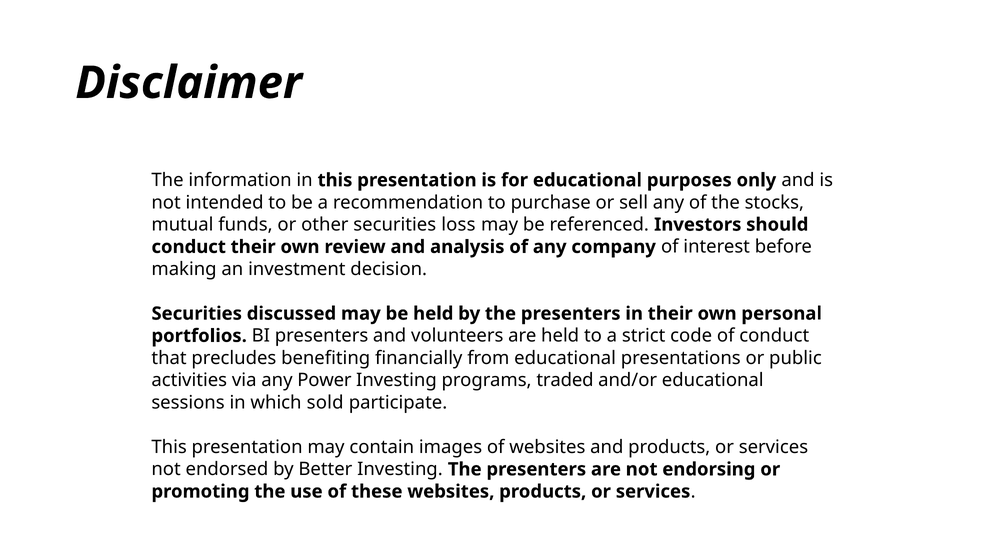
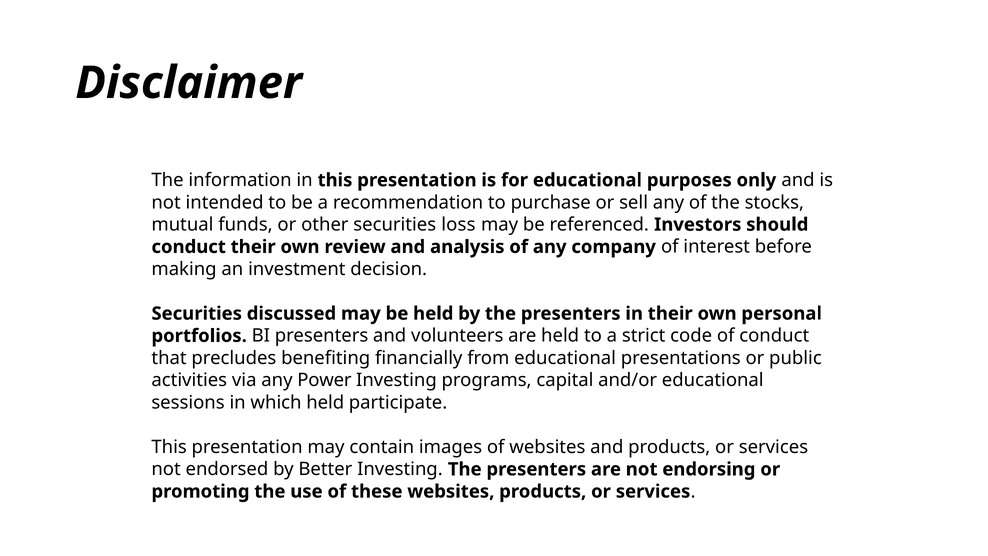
traded: traded -> capital
which sold: sold -> held
